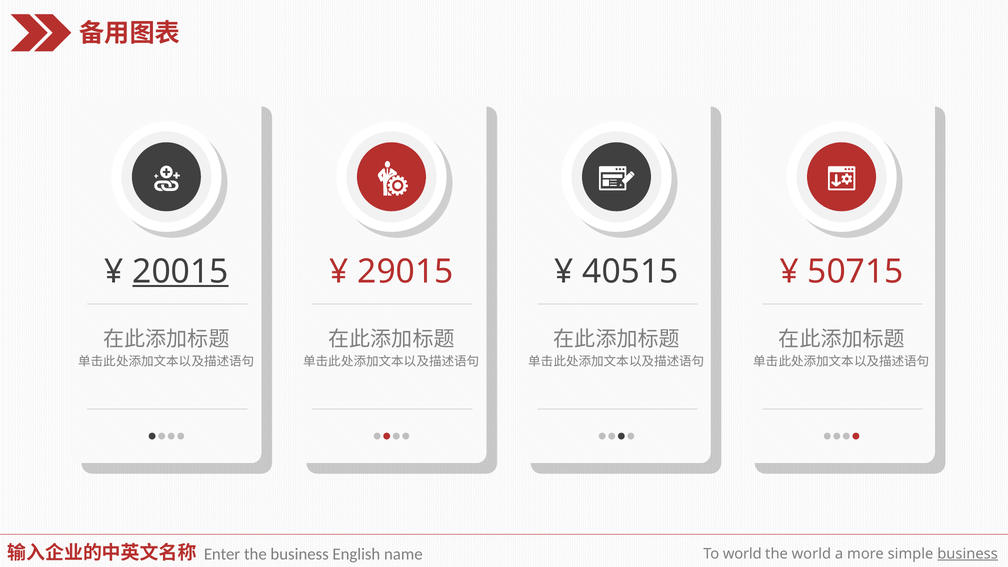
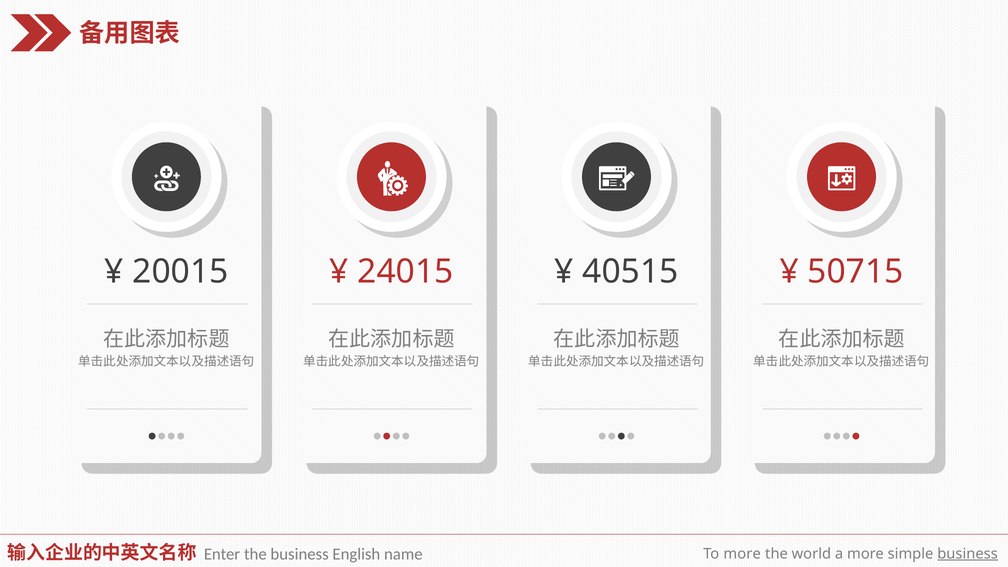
20015 underline: present -> none
29015: 29015 -> 24015
To world: world -> more
